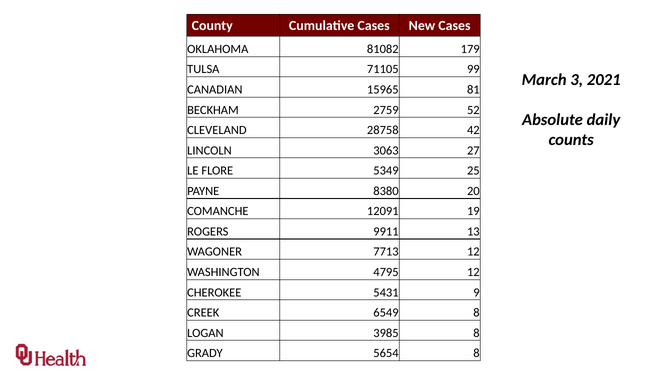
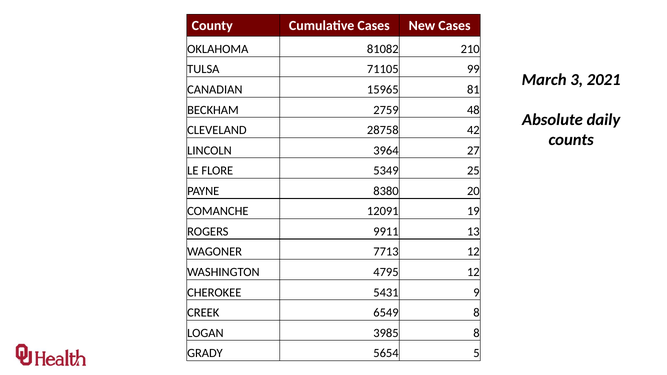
179: 179 -> 210
52: 52 -> 48
3063: 3063 -> 3964
5654 8: 8 -> 5
